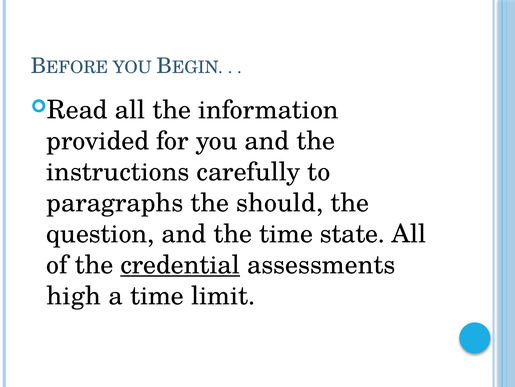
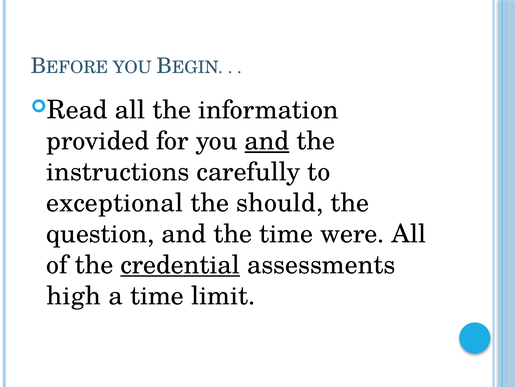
and at (267, 141) underline: none -> present
paragraphs: paragraphs -> exceptional
state: state -> were
